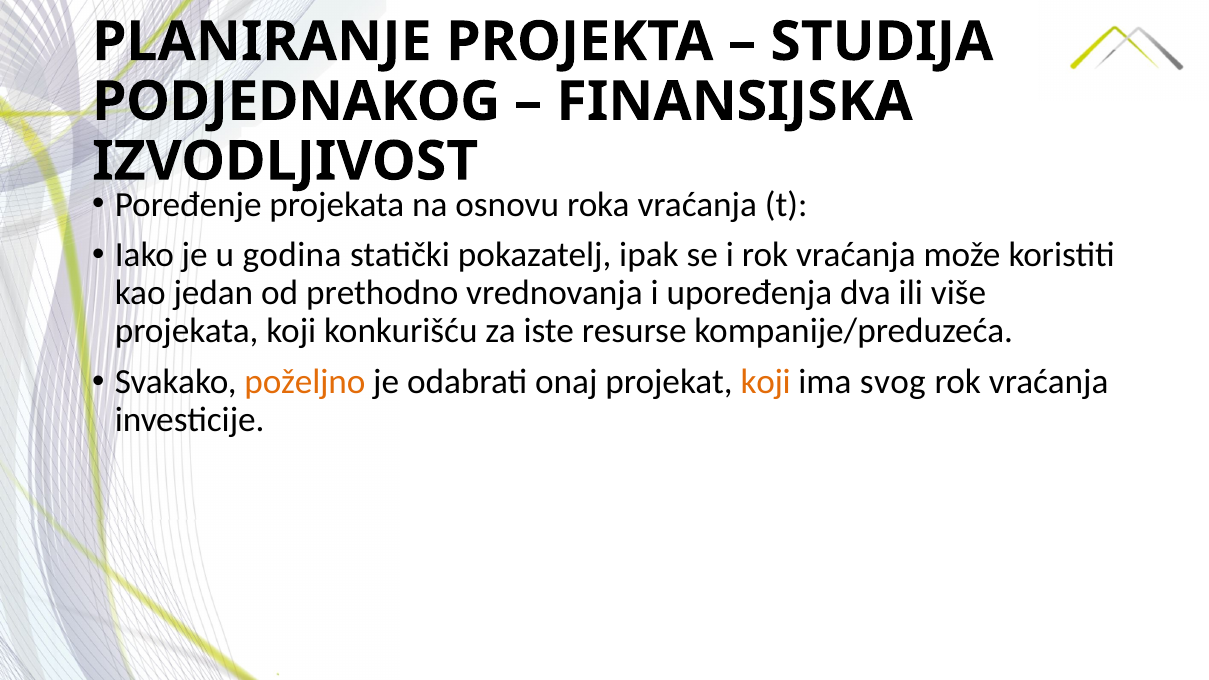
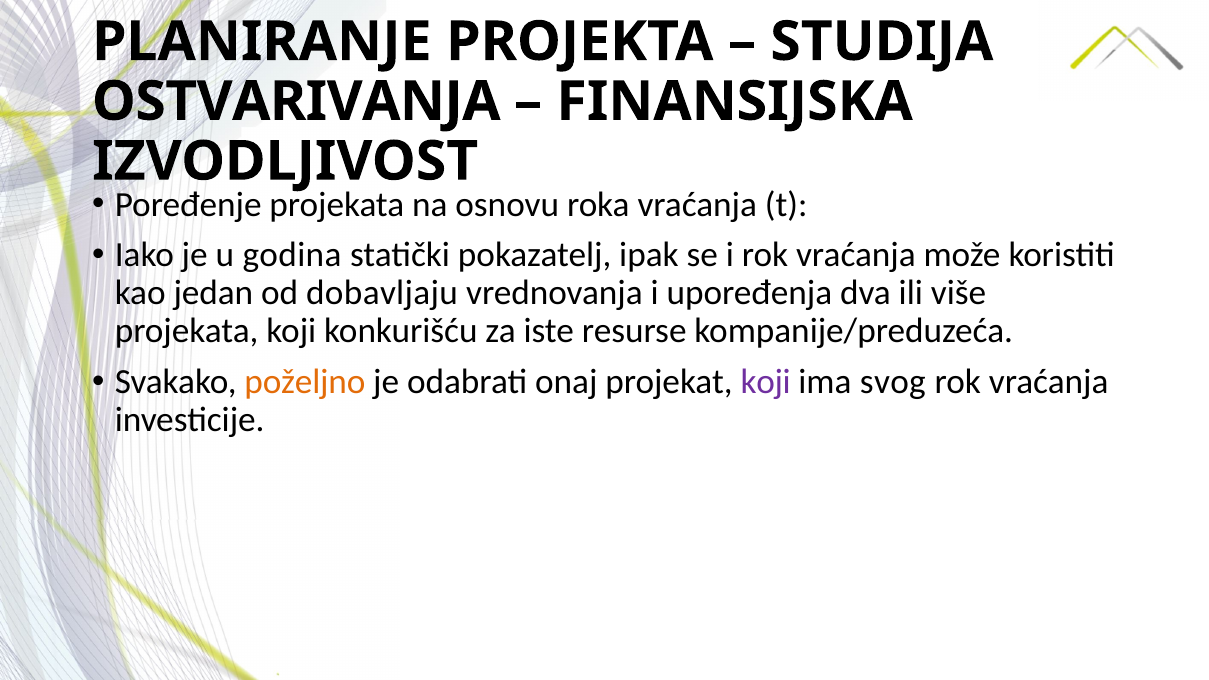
PODJEDNAKOG: PODJEDNAKOG -> OSTVARIVANJA
prethodno: prethodno -> dobavljaju
koji at (766, 382) colour: orange -> purple
